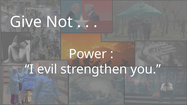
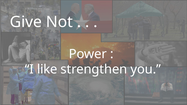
evil: evil -> like
